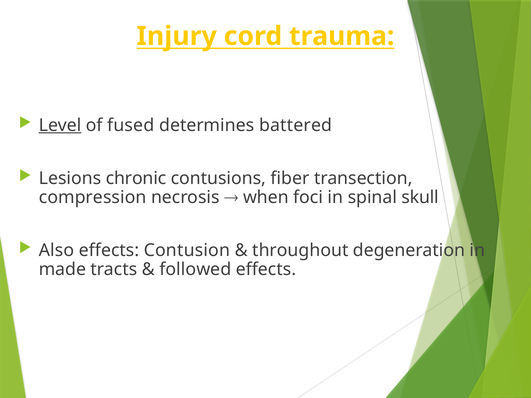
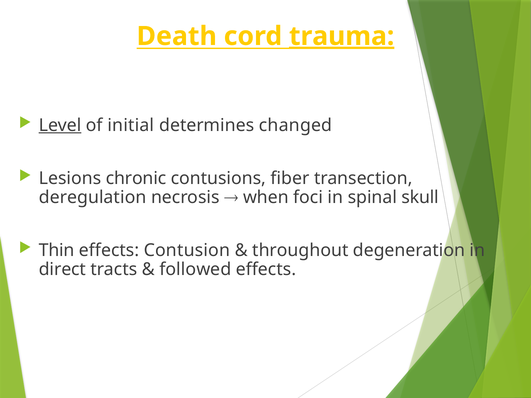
Injury: Injury -> Death
trauma underline: none -> present
fused: fused -> initial
battered: battered -> changed
compression: compression -> deregulation
Also: Also -> Thin
made: made -> direct
